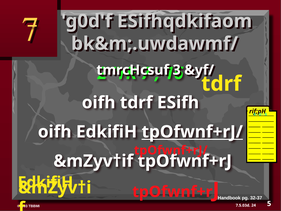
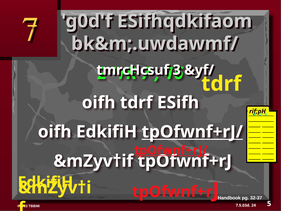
tpOfwnf+rJ/ at (171, 150) underline: none -> present
